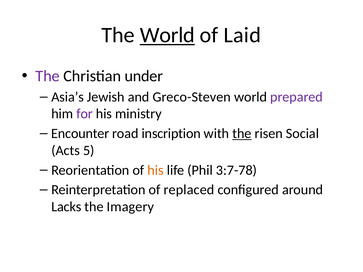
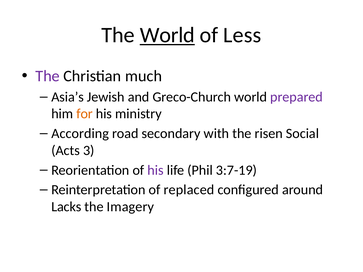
Laid: Laid -> Less
under: under -> much
Greco-Steven: Greco-Steven -> Greco-Church
for colour: purple -> orange
Encounter: Encounter -> According
inscription: inscription -> secondary
the at (242, 134) underline: present -> none
5: 5 -> 3
his at (156, 170) colour: orange -> purple
3:7-78: 3:7-78 -> 3:7-19
